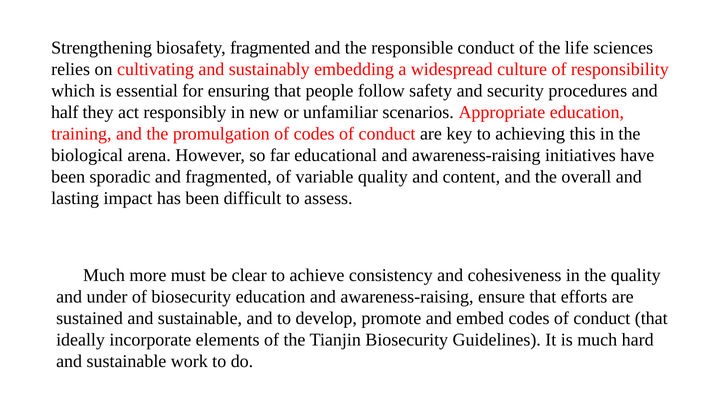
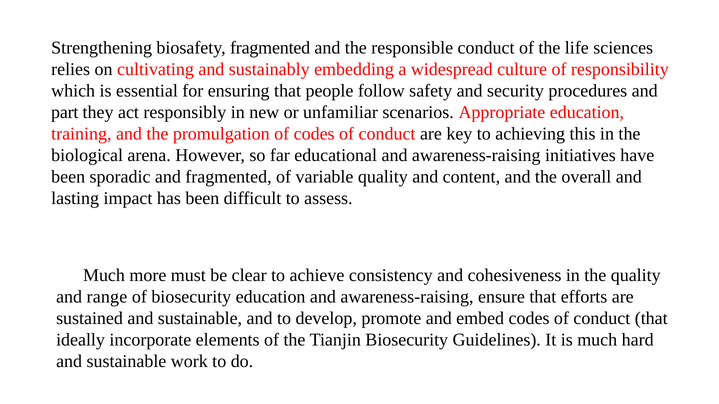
half: half -> part
under: under -> range
